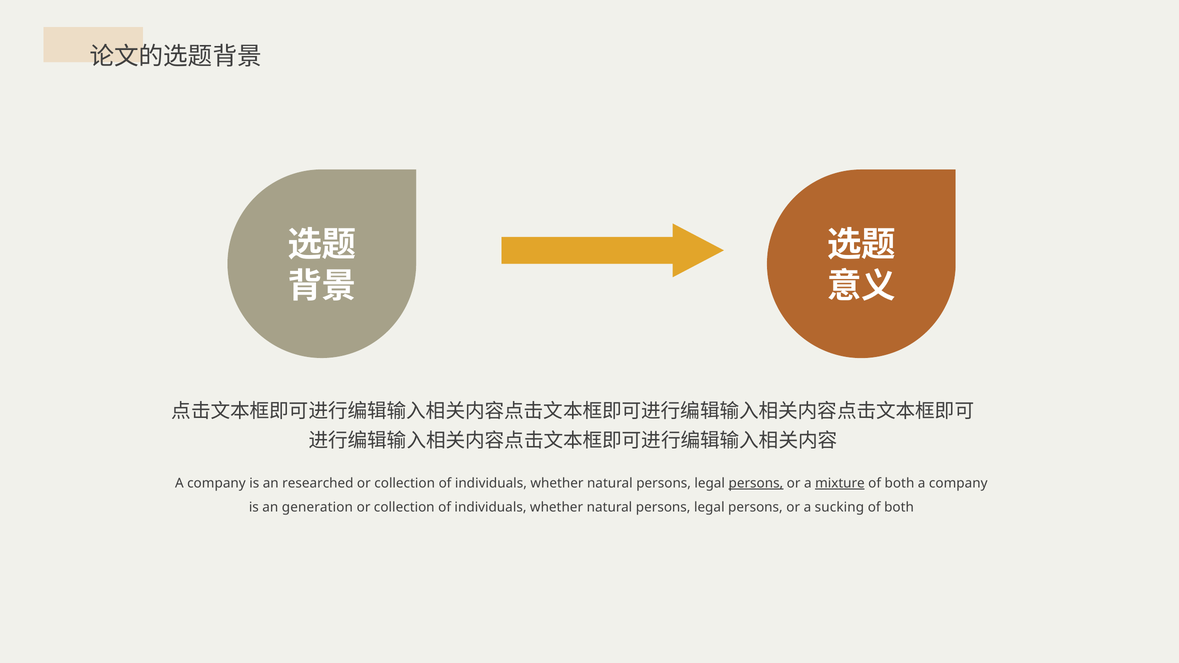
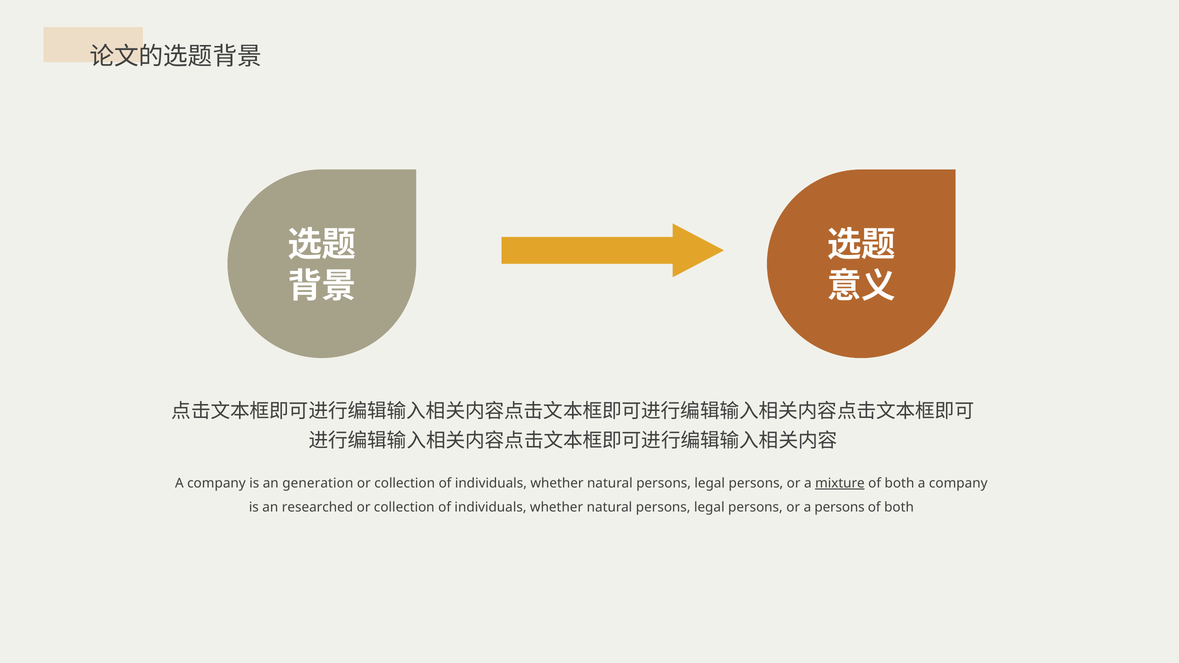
researched: researched -> generation
persons at (756, 483) underline: present -> none
generation: generation -> researched
a sucking: sucking -> persons
